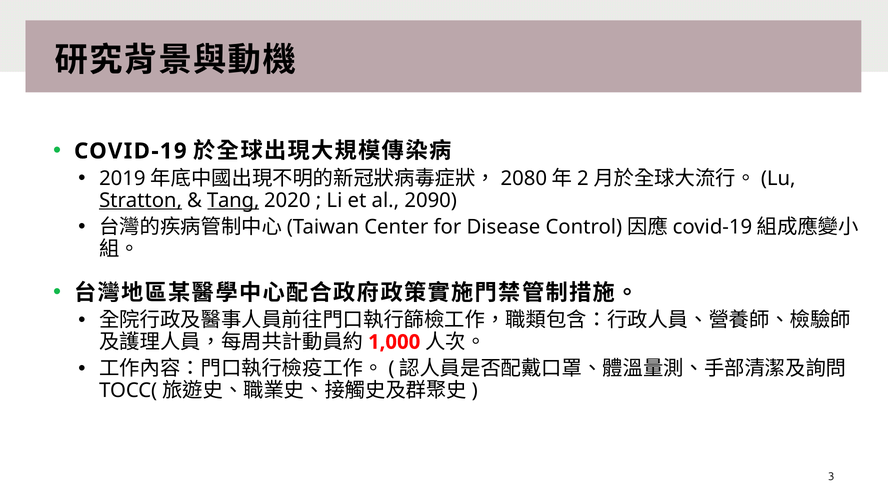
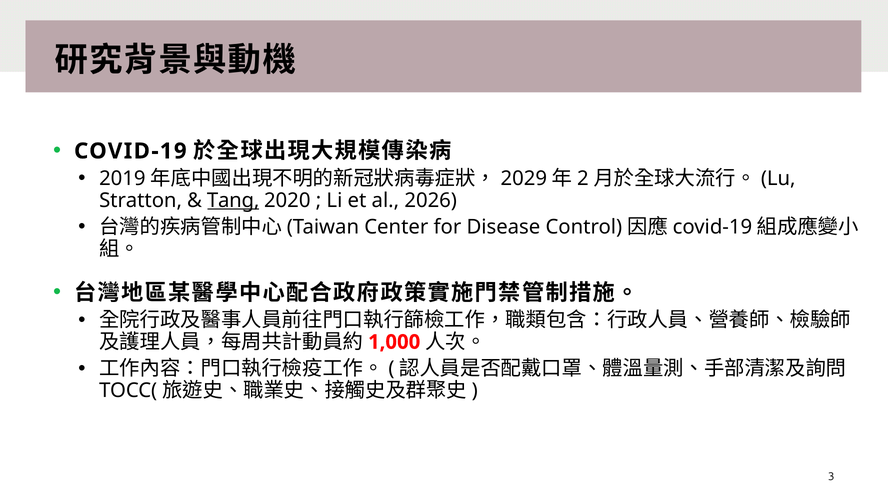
2080: 2080 -> 2029
Stratton underline: present -> none
2090: 2090 -> 2026
